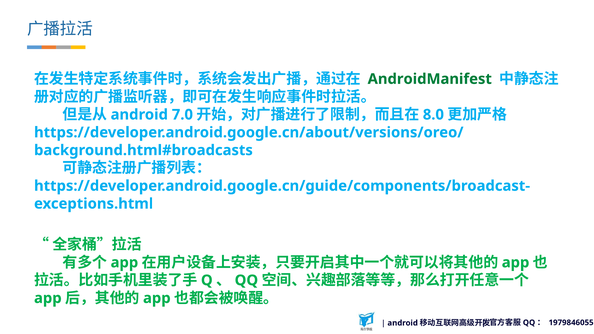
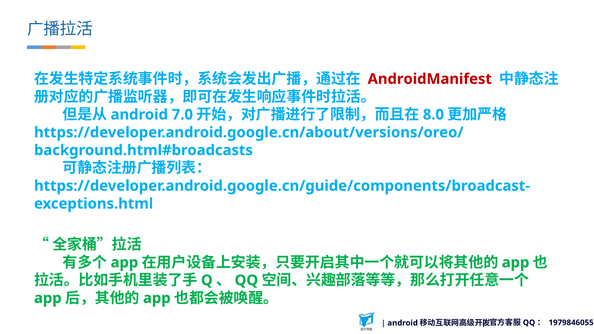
AndroidManifest colour: green -> red
